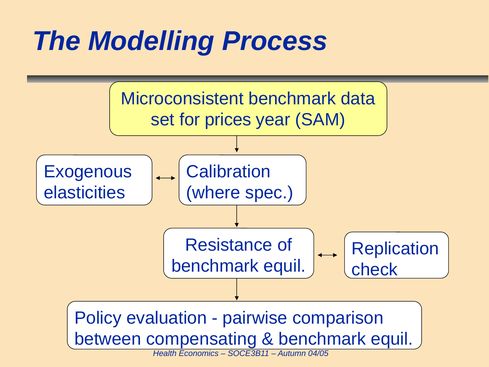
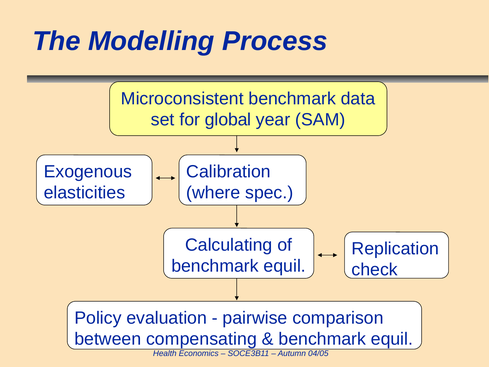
prices: prices -> global
Resistance: Resistance -> Calculating
